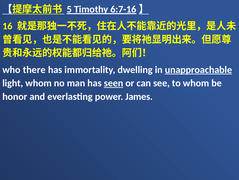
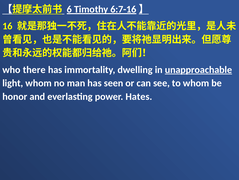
5: 5 -> 6
seen underline: present -> none
James: James -> Hates
